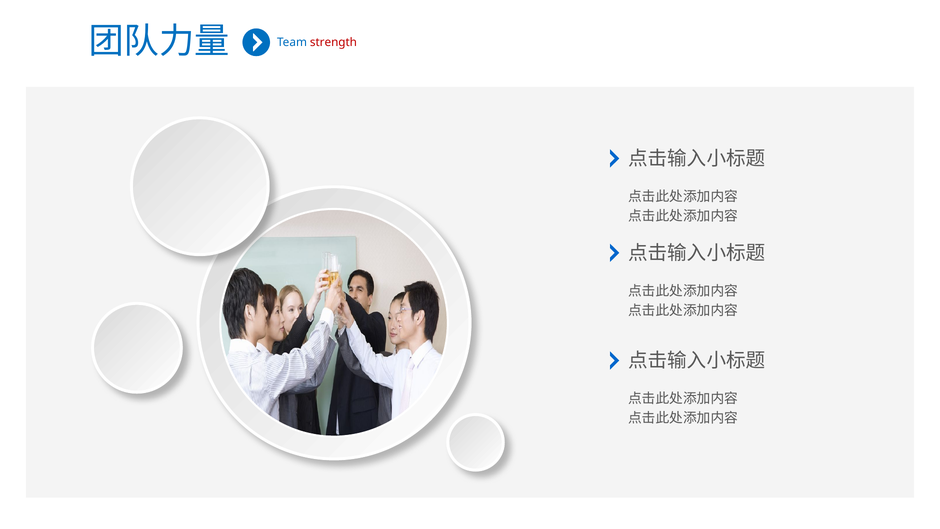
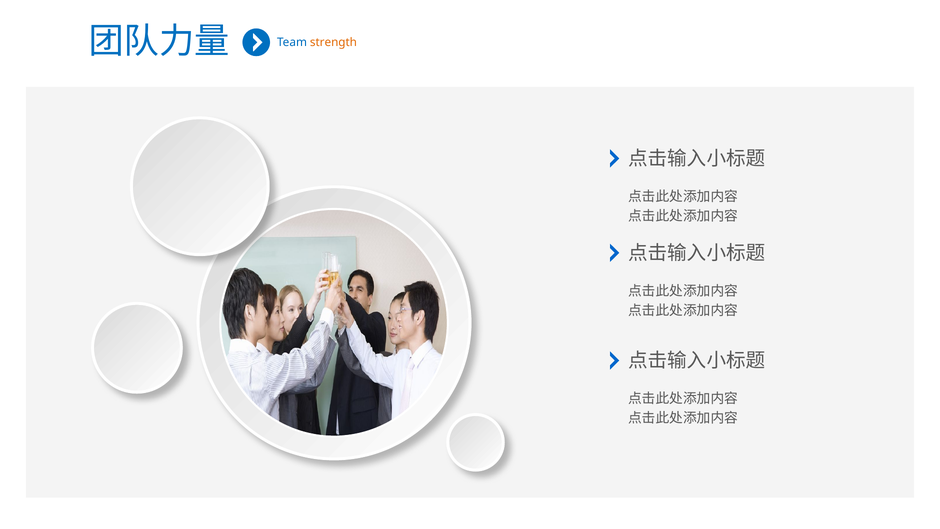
strength colour: red -> orange
